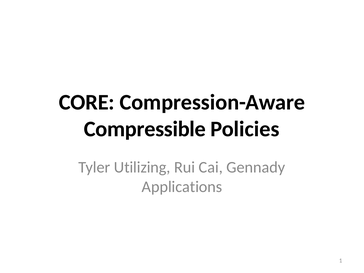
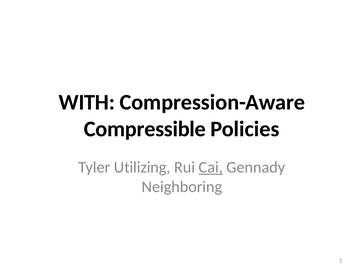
CORE: CORE -> WITH
Cai underline: none -> present
Applications: Applications -> Neighboring
